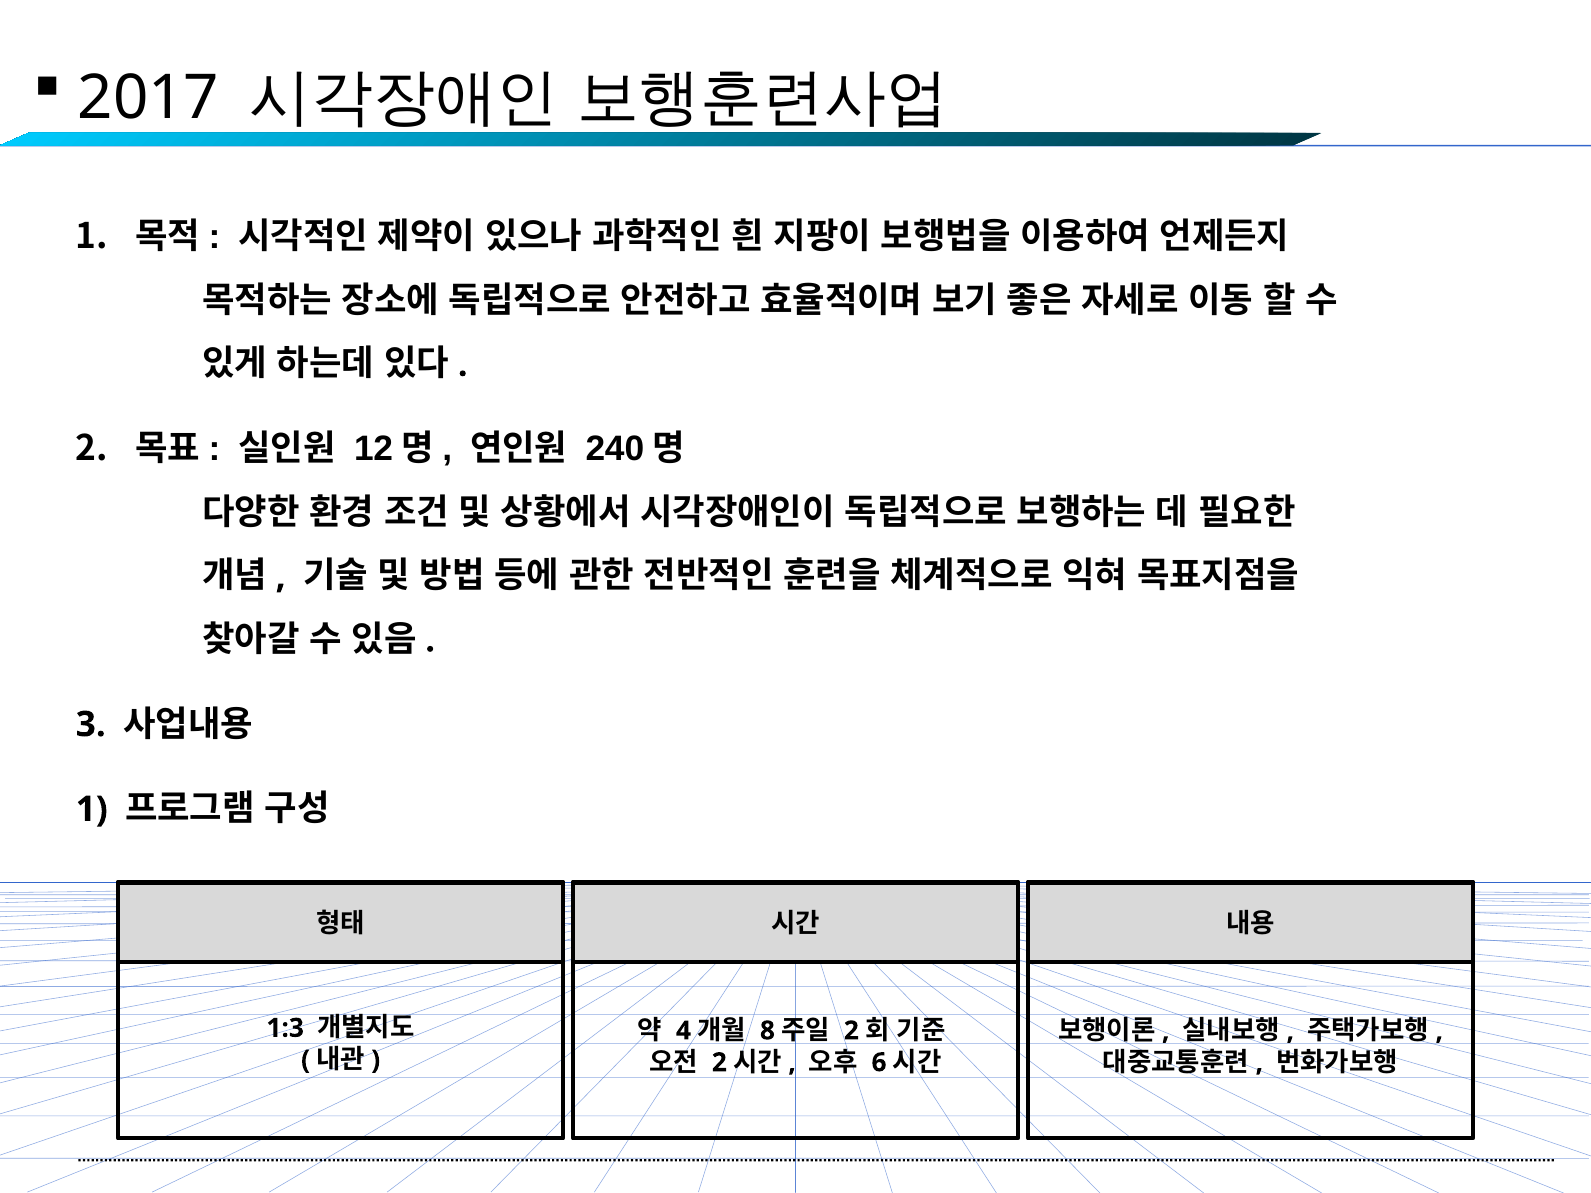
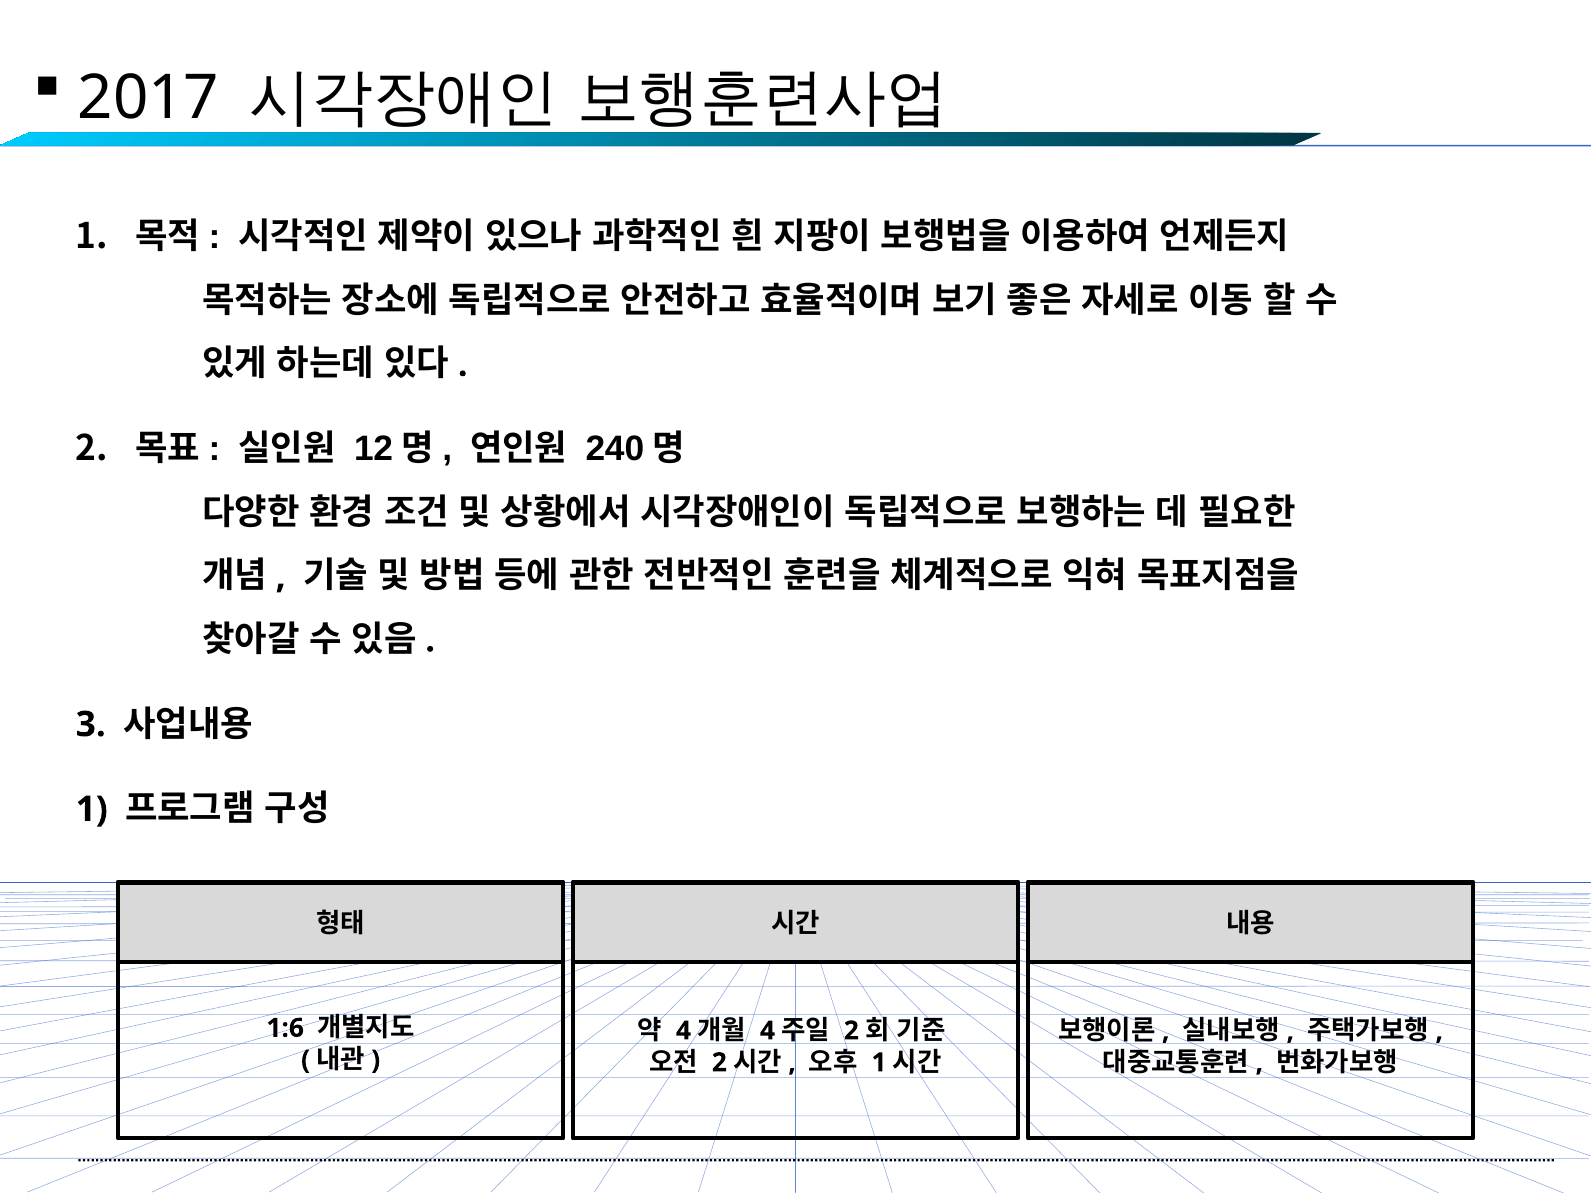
8 at (767, 1031): 8 -> 4
1:3: 1:3 -> 1:6
6 at (879, 1063): 6 -> 1
